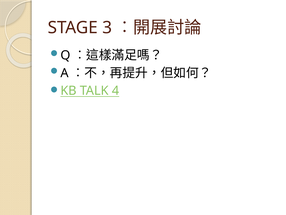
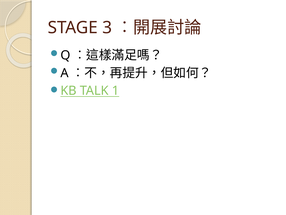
4: 4 -> 1
